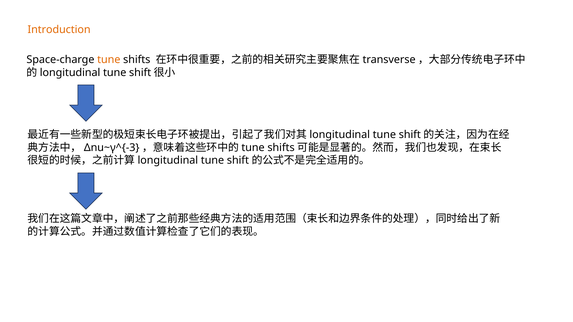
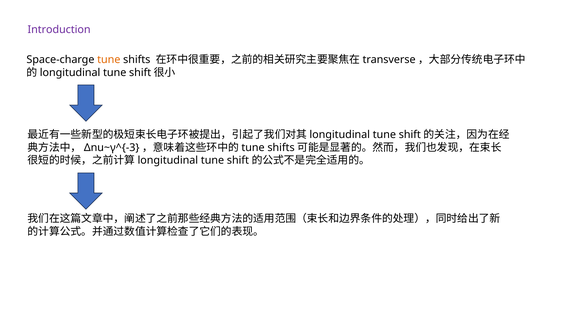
Introduction colour: orange -> purple
